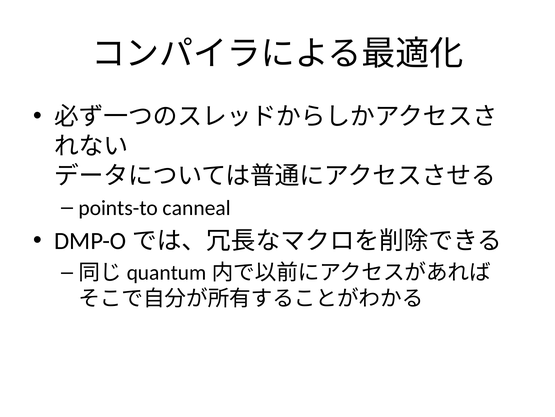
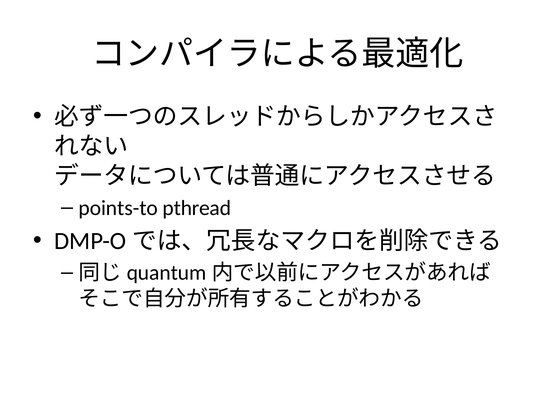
canneal: canneal -> pthread
